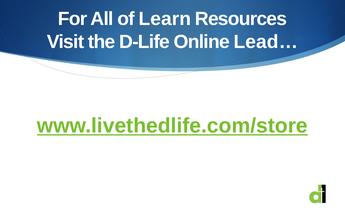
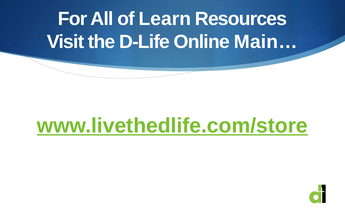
Lead…: Lead… -> Main…
